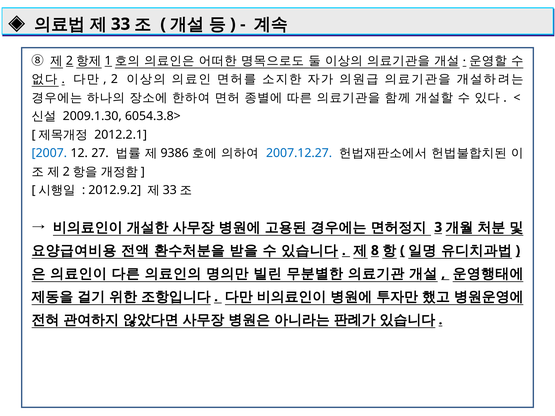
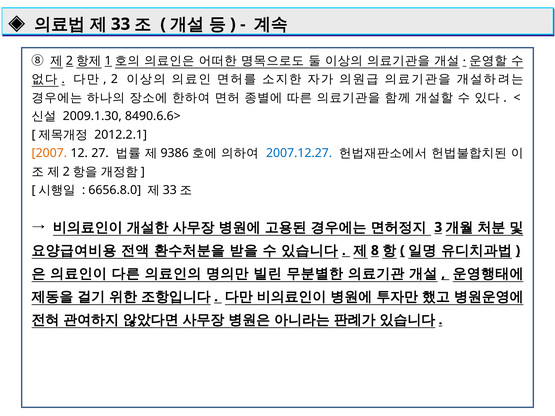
6054.3.8>: 6054.3.8> -> 8490.6.6>
2007 colour: blue -> orange
2012.9.2: 2012.9.2 -> 6656.8.0
